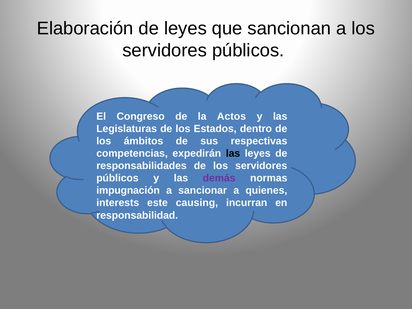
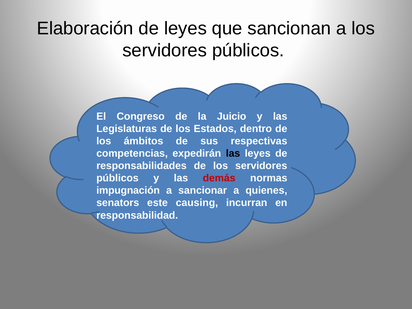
Actos: Actos -> Juicio
demás colour: purple -> red
interests: interests -> senators
